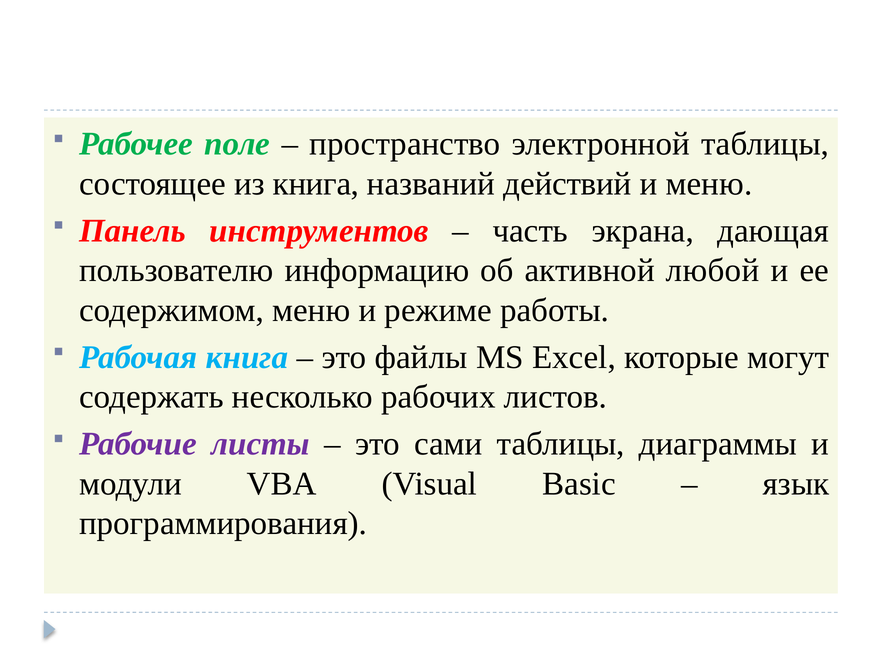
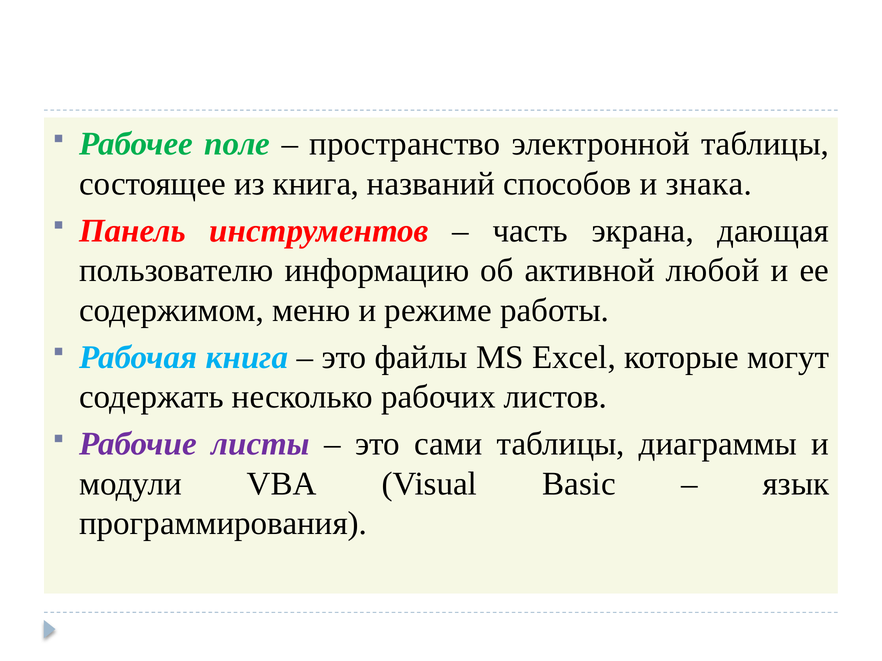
действий: действий -> способов
и меню: меню -> знака
